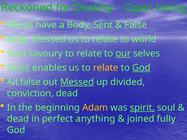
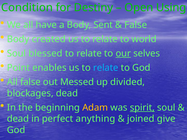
Reckoned: Reckoned -> Condition
blessed: blessed -> created
savoury: savoury -> blessed
Does: Does -> Point
relate at (106, 68) colour: yellow -> light blue
God at (141, 68) underline: present -> none
Messed underline: present -> none
conviction: conviction -> blockages
fully: fully -> give
